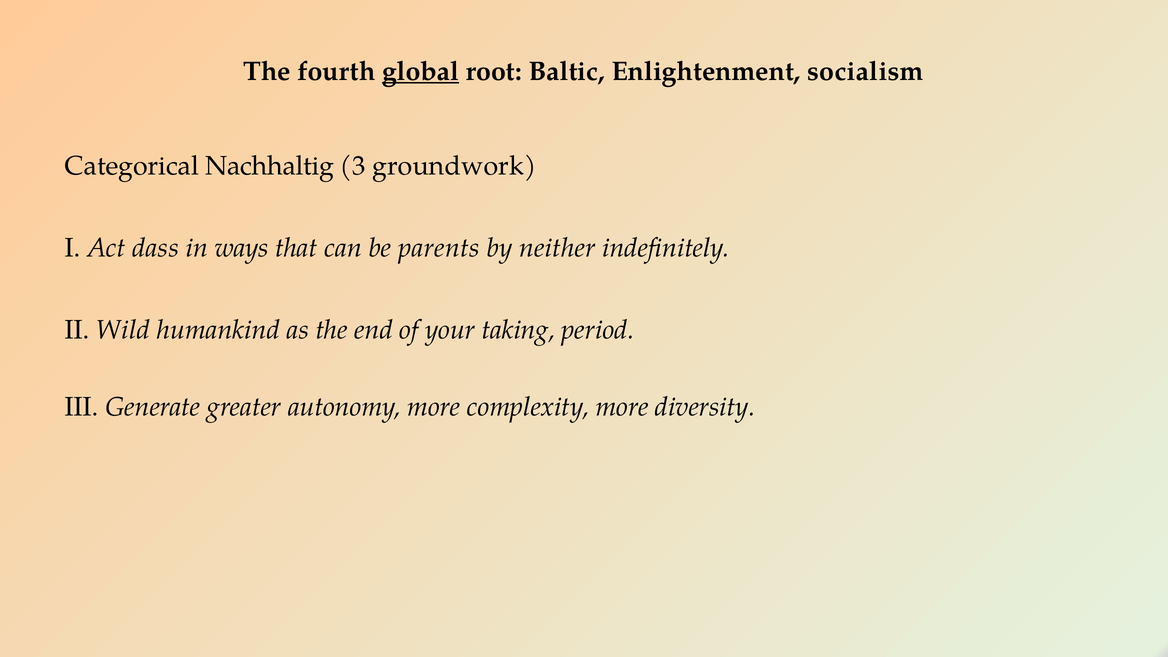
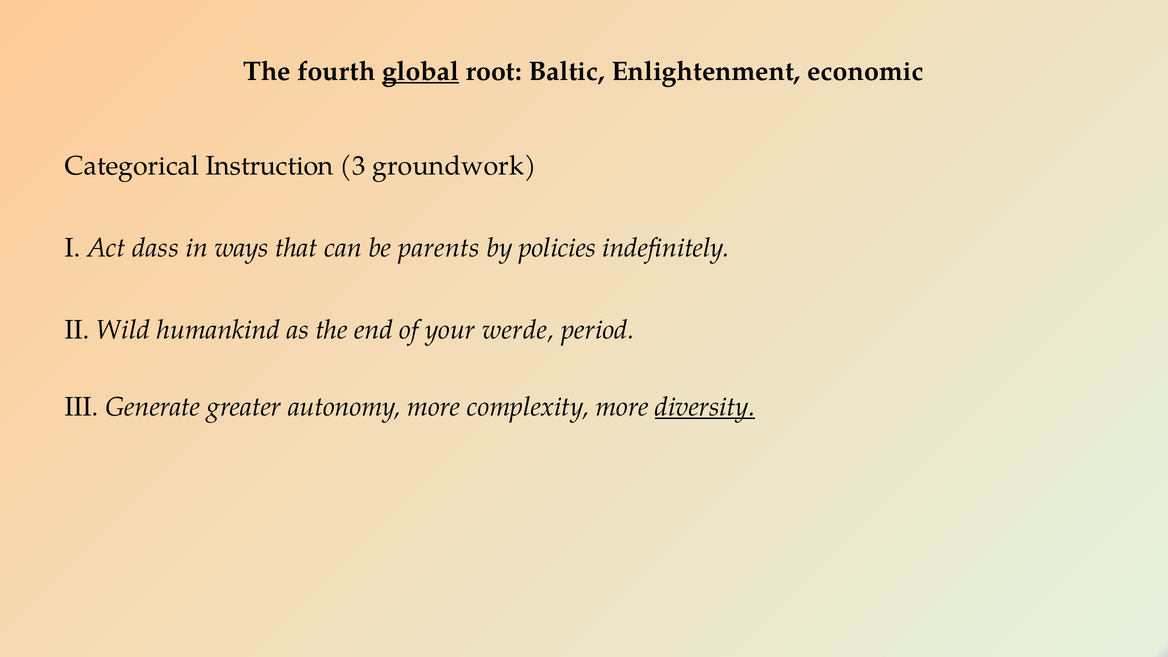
socialism: socialism -> economic
Nachhaltig: Nachhaltig -> Instruction
neither: neither -> policies
taking: taking -> werde
diversity underline: none -> present
